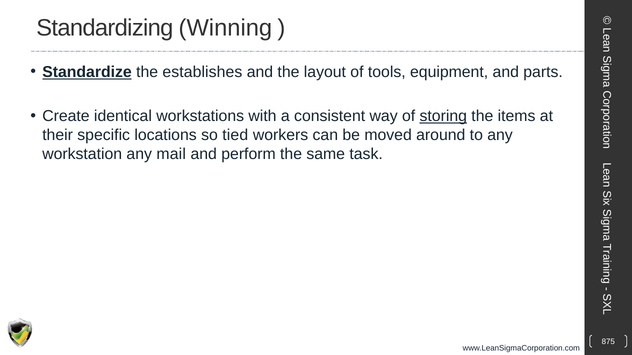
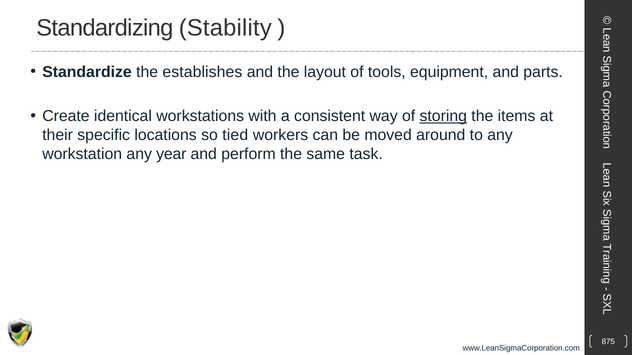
Winning: Winning -> Stability
Standardize underline: present -> none
mail: mail -> year
